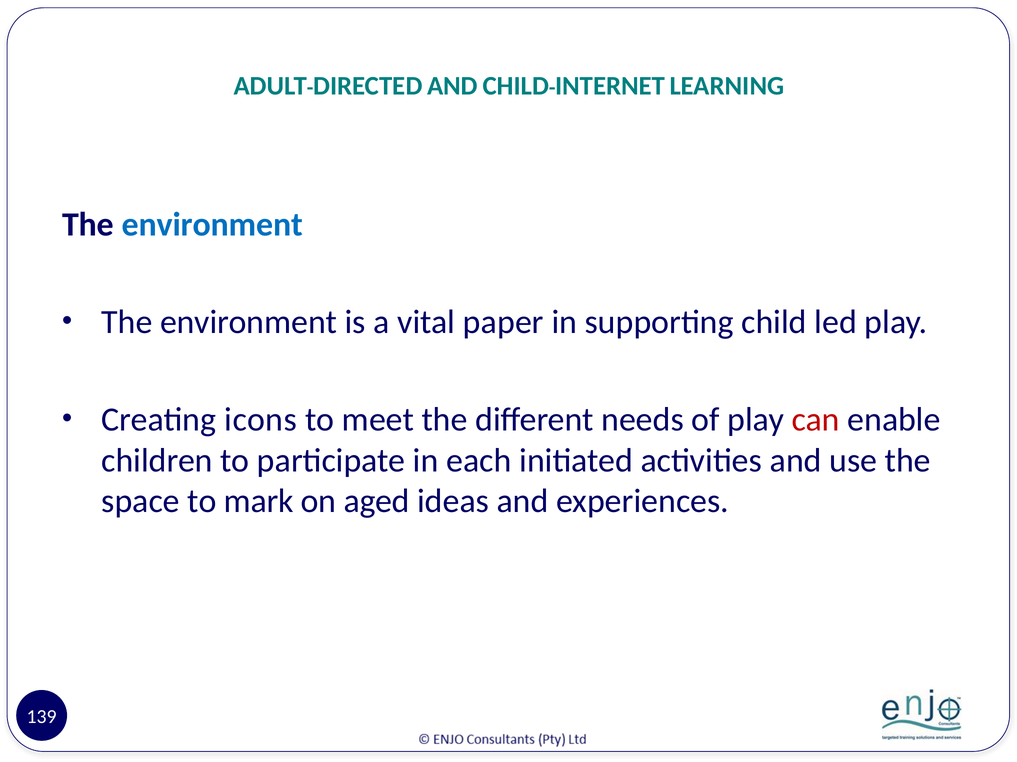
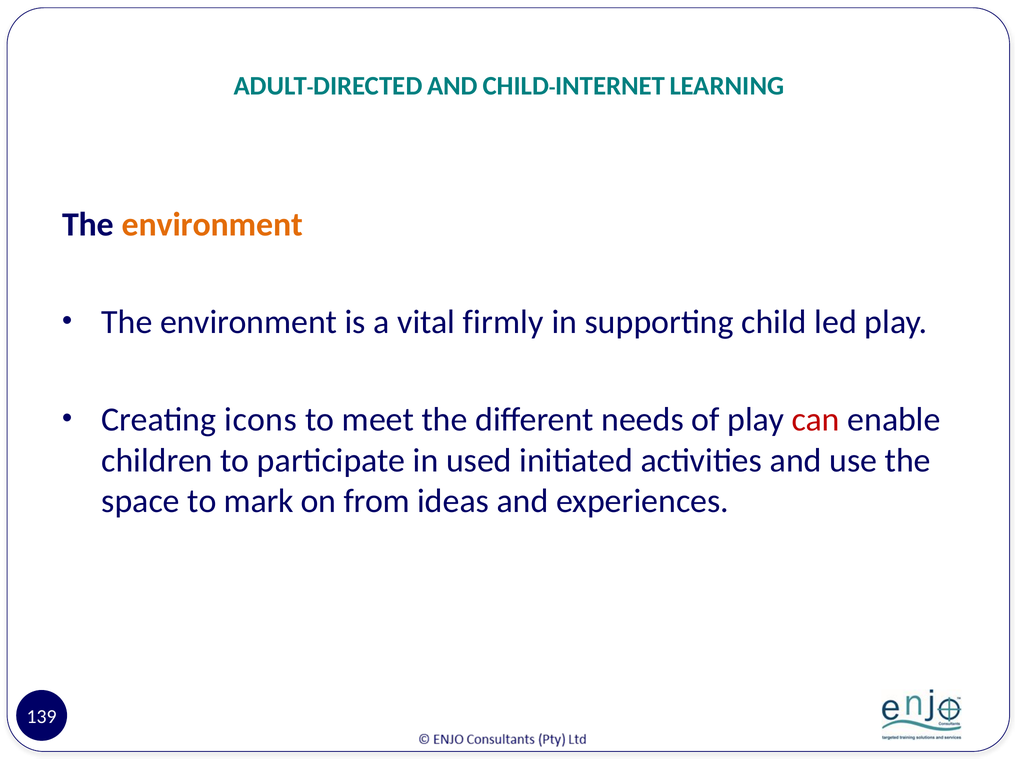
environment at (212, 225) colour: blue -> orange
paper: paper -> firmly
each: each -> used
aged: aged -> from
